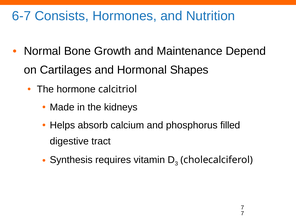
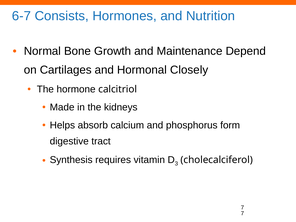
Shapes: Shapes -> Closely
filled: filled -> form
